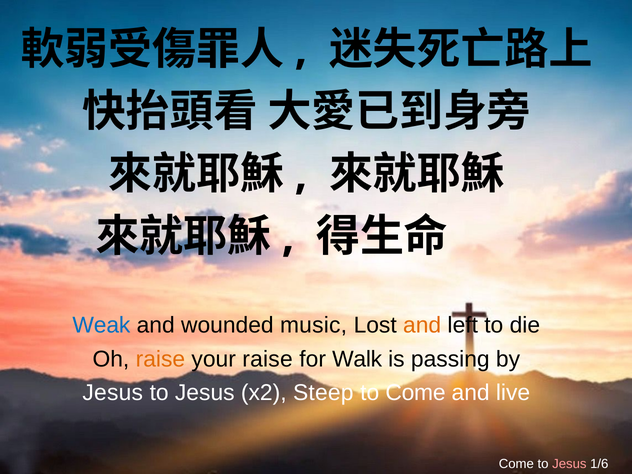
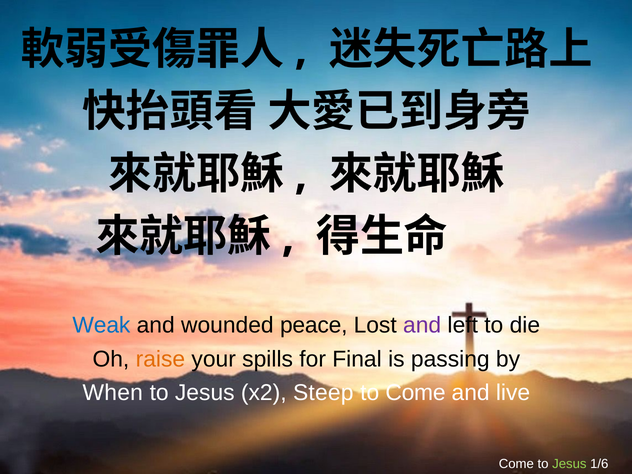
music: music -> peace
and at (422, 325) colour: orange -> purple
your raise: raise -> spills
Walk: Walk -> Final
Jesus at (113, 393): Jesus -> When
Jesus at (569, 464) colour: pink -> light green
